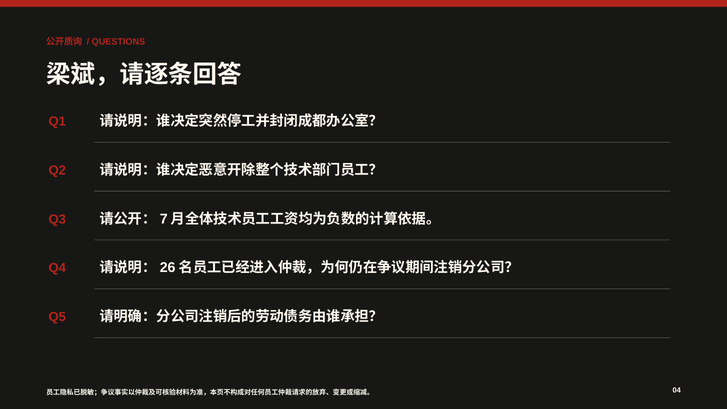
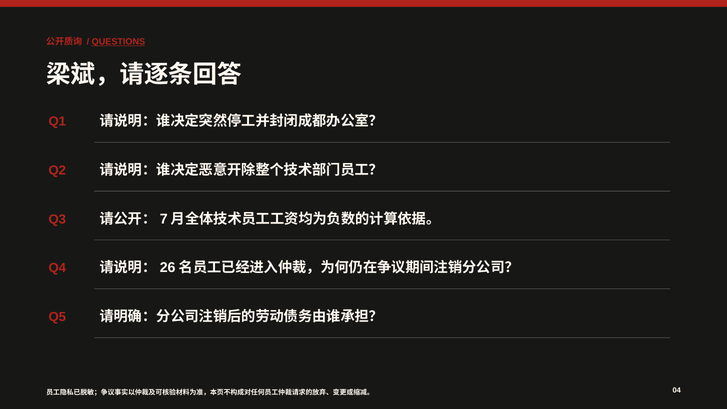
QUESTIONS underline: none -> present
